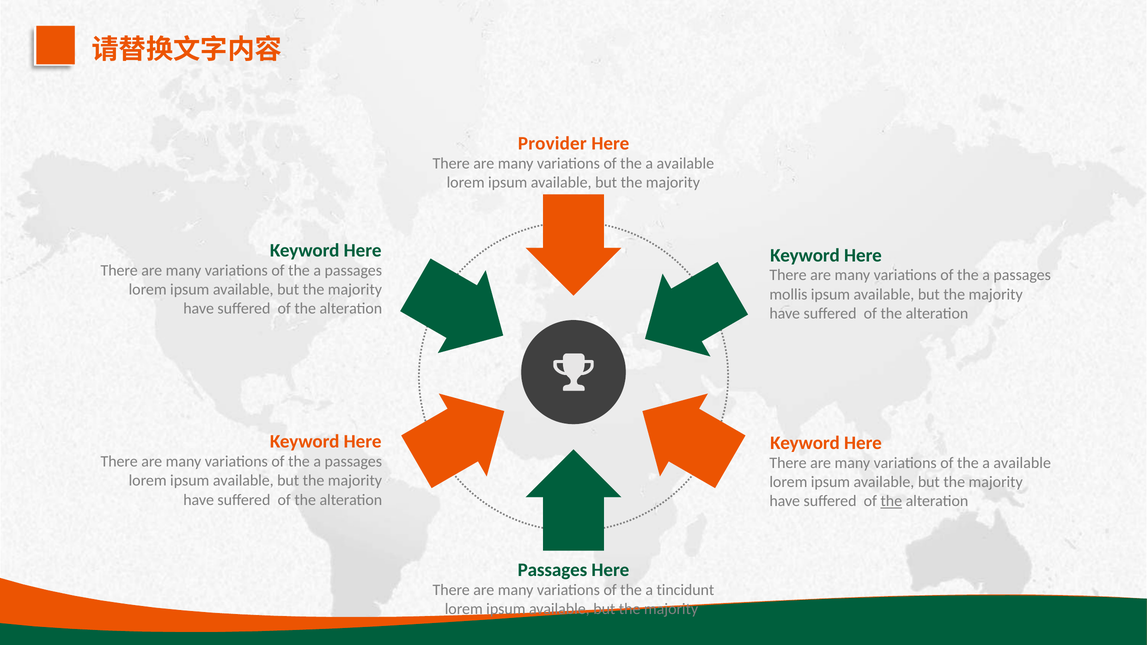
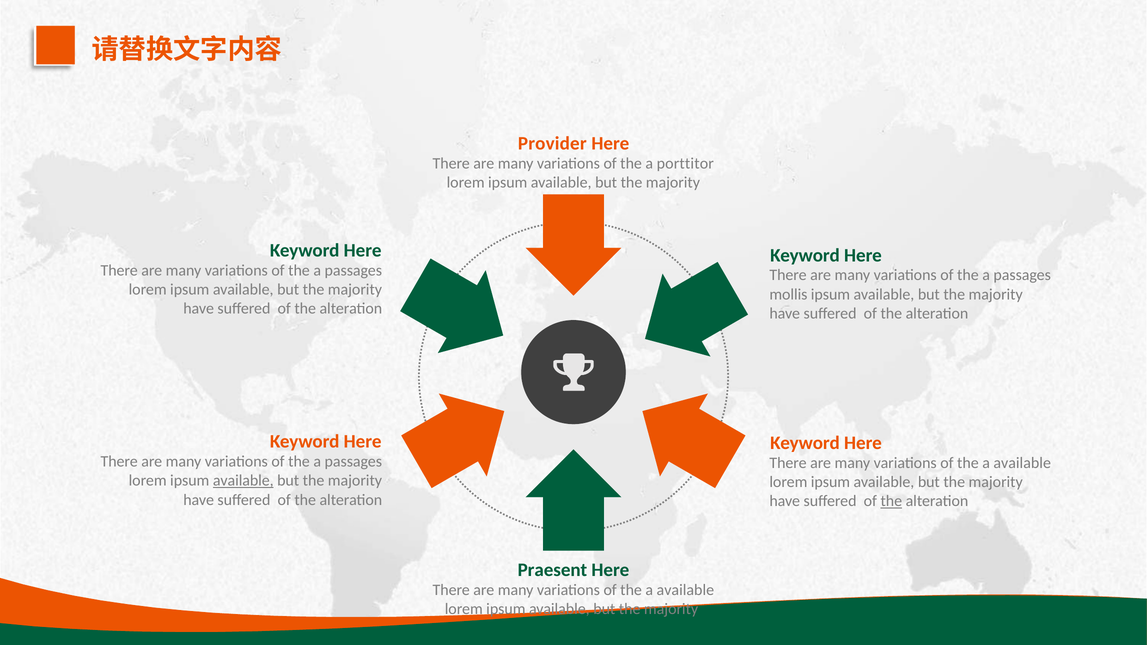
available at (685, 163): available -> porttitor
available at (243, 481) underline: none -> present
Passages at (552, 570): Passages -> Praesent
tincidunt at (685, 590): tincidunt -> available
